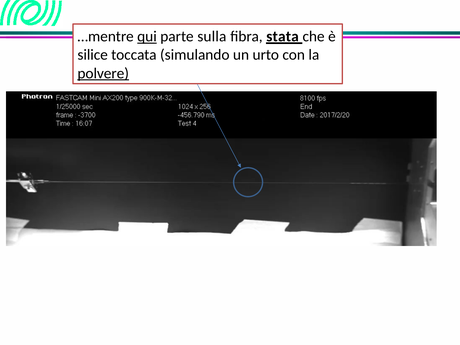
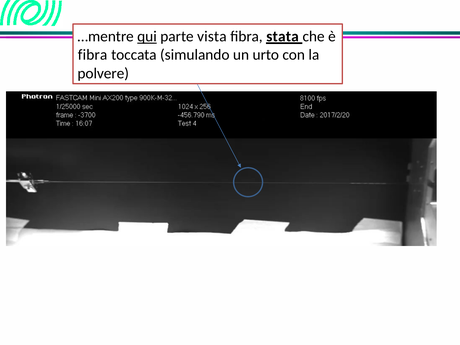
sulla: sulla -> vista
silice at (93, 55): silice -> fibra
polvere underline: present -> none
